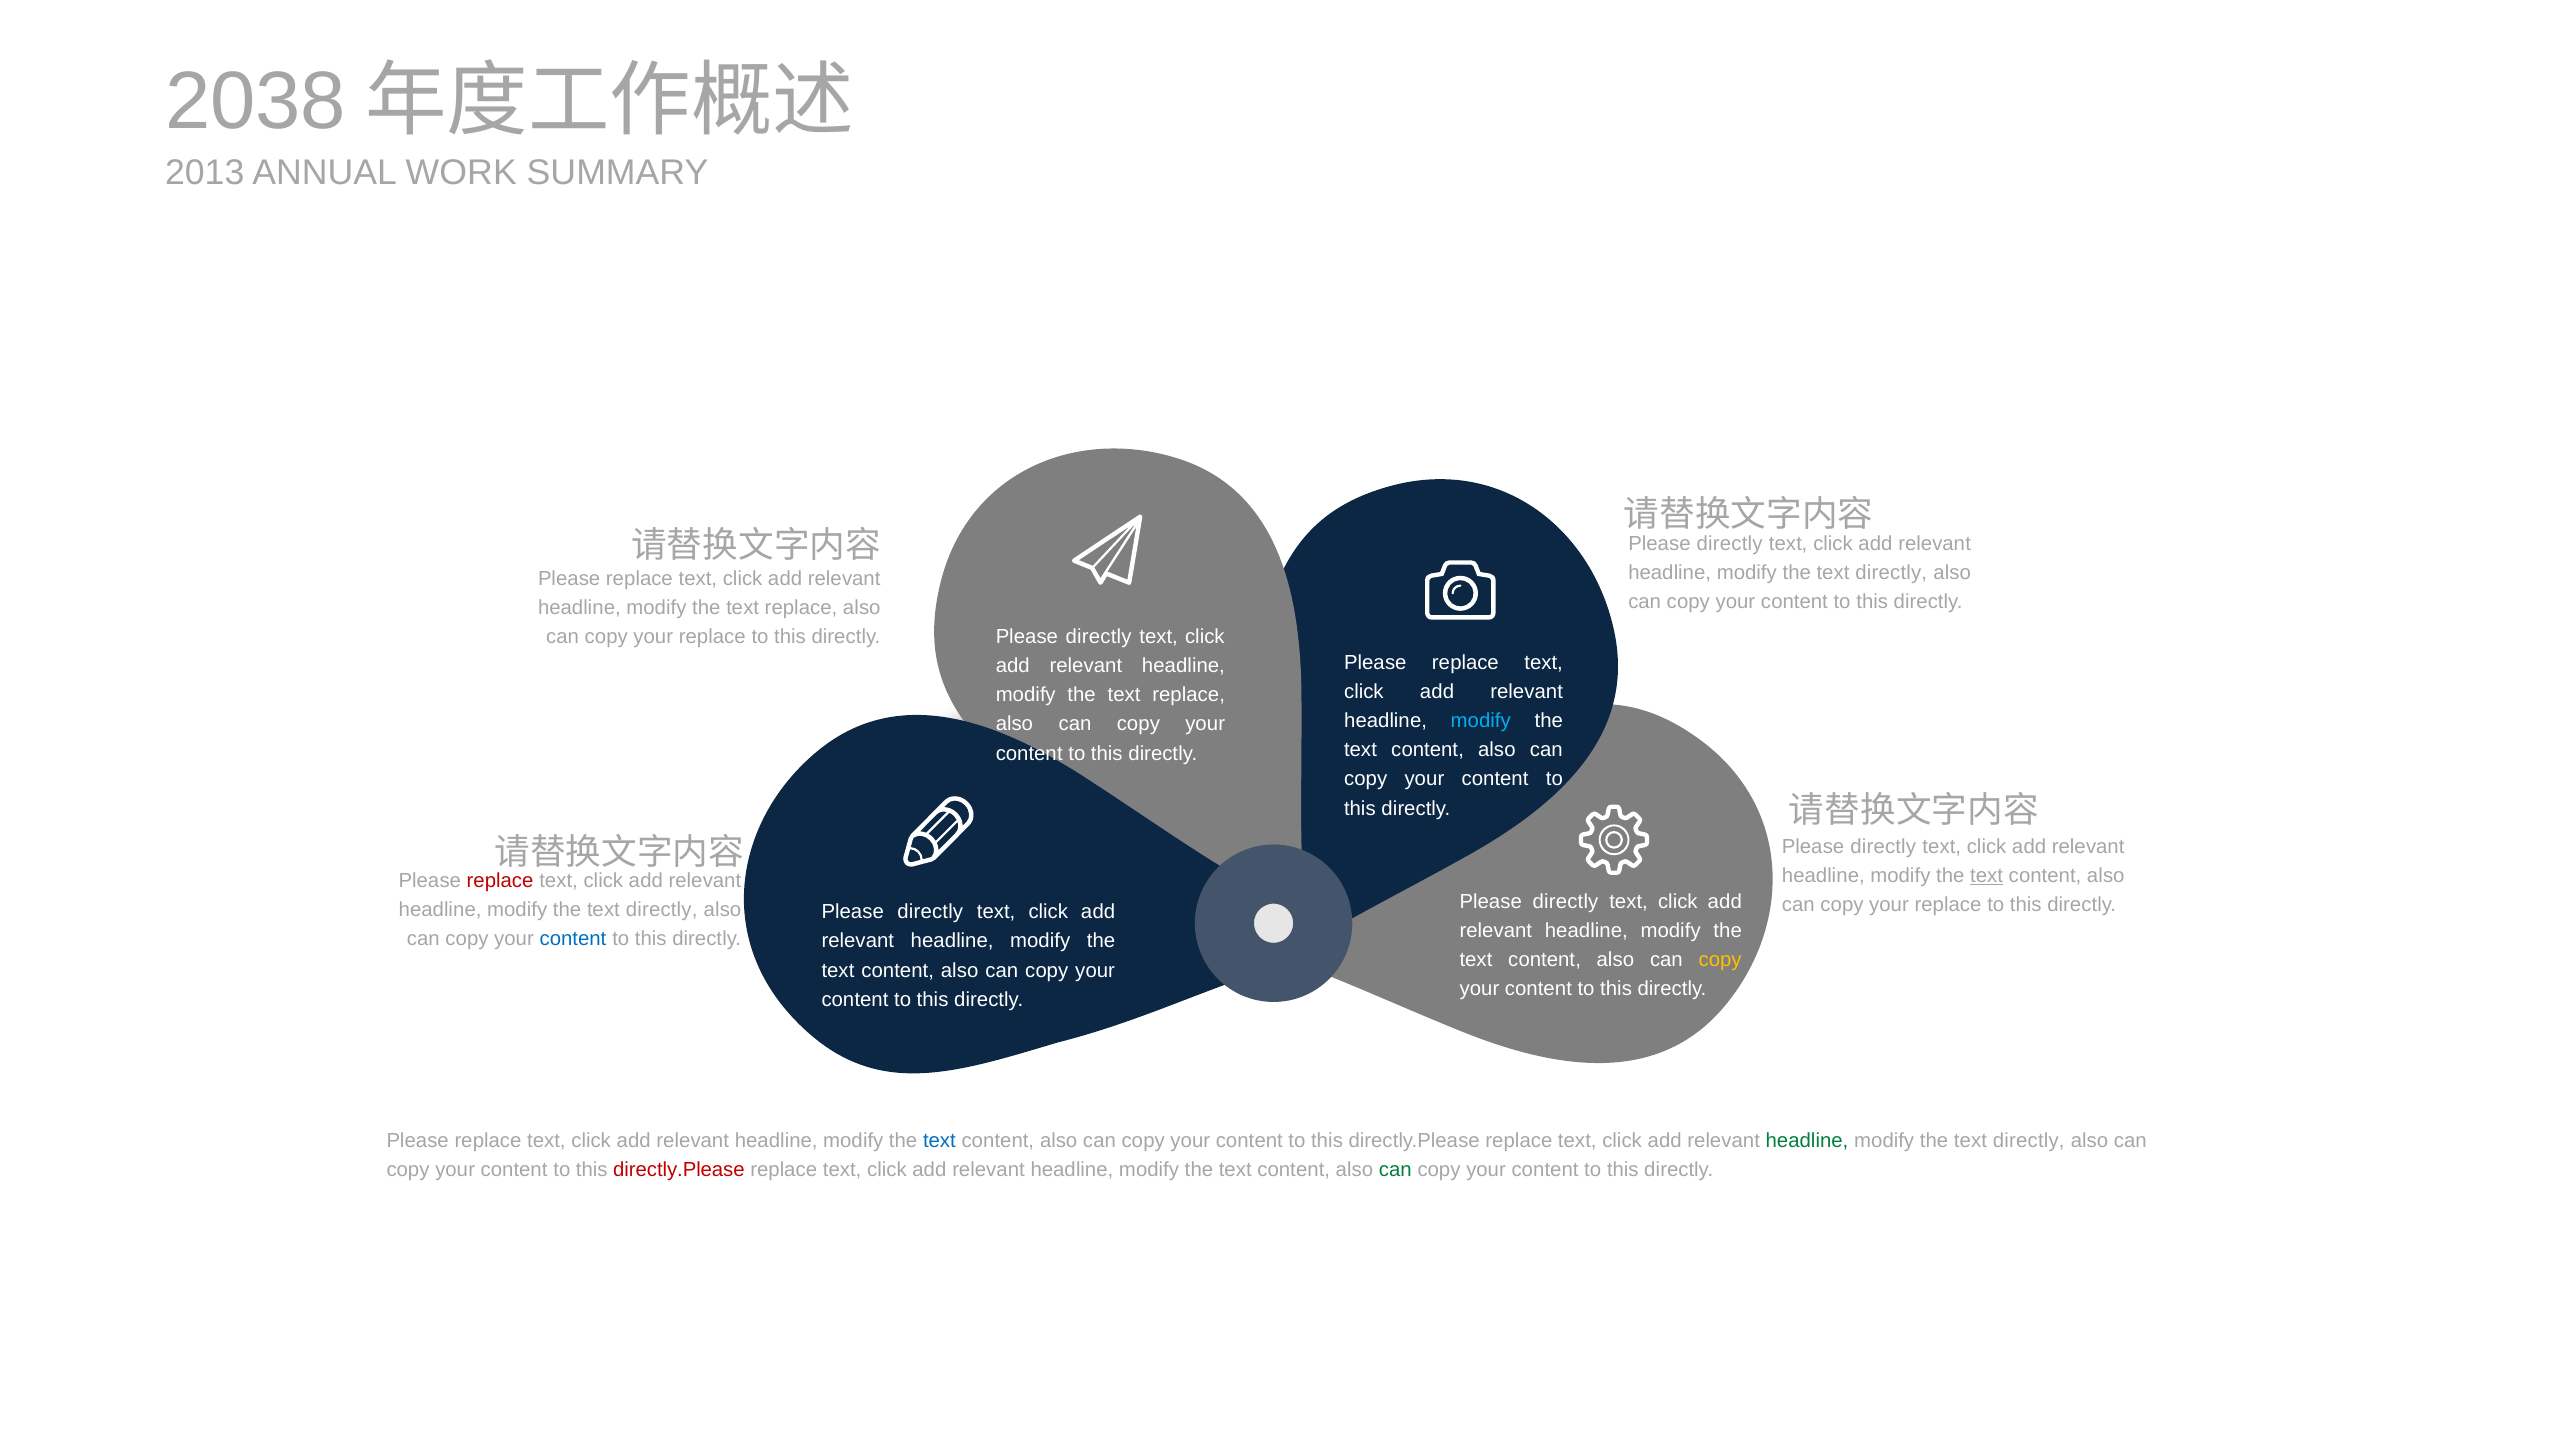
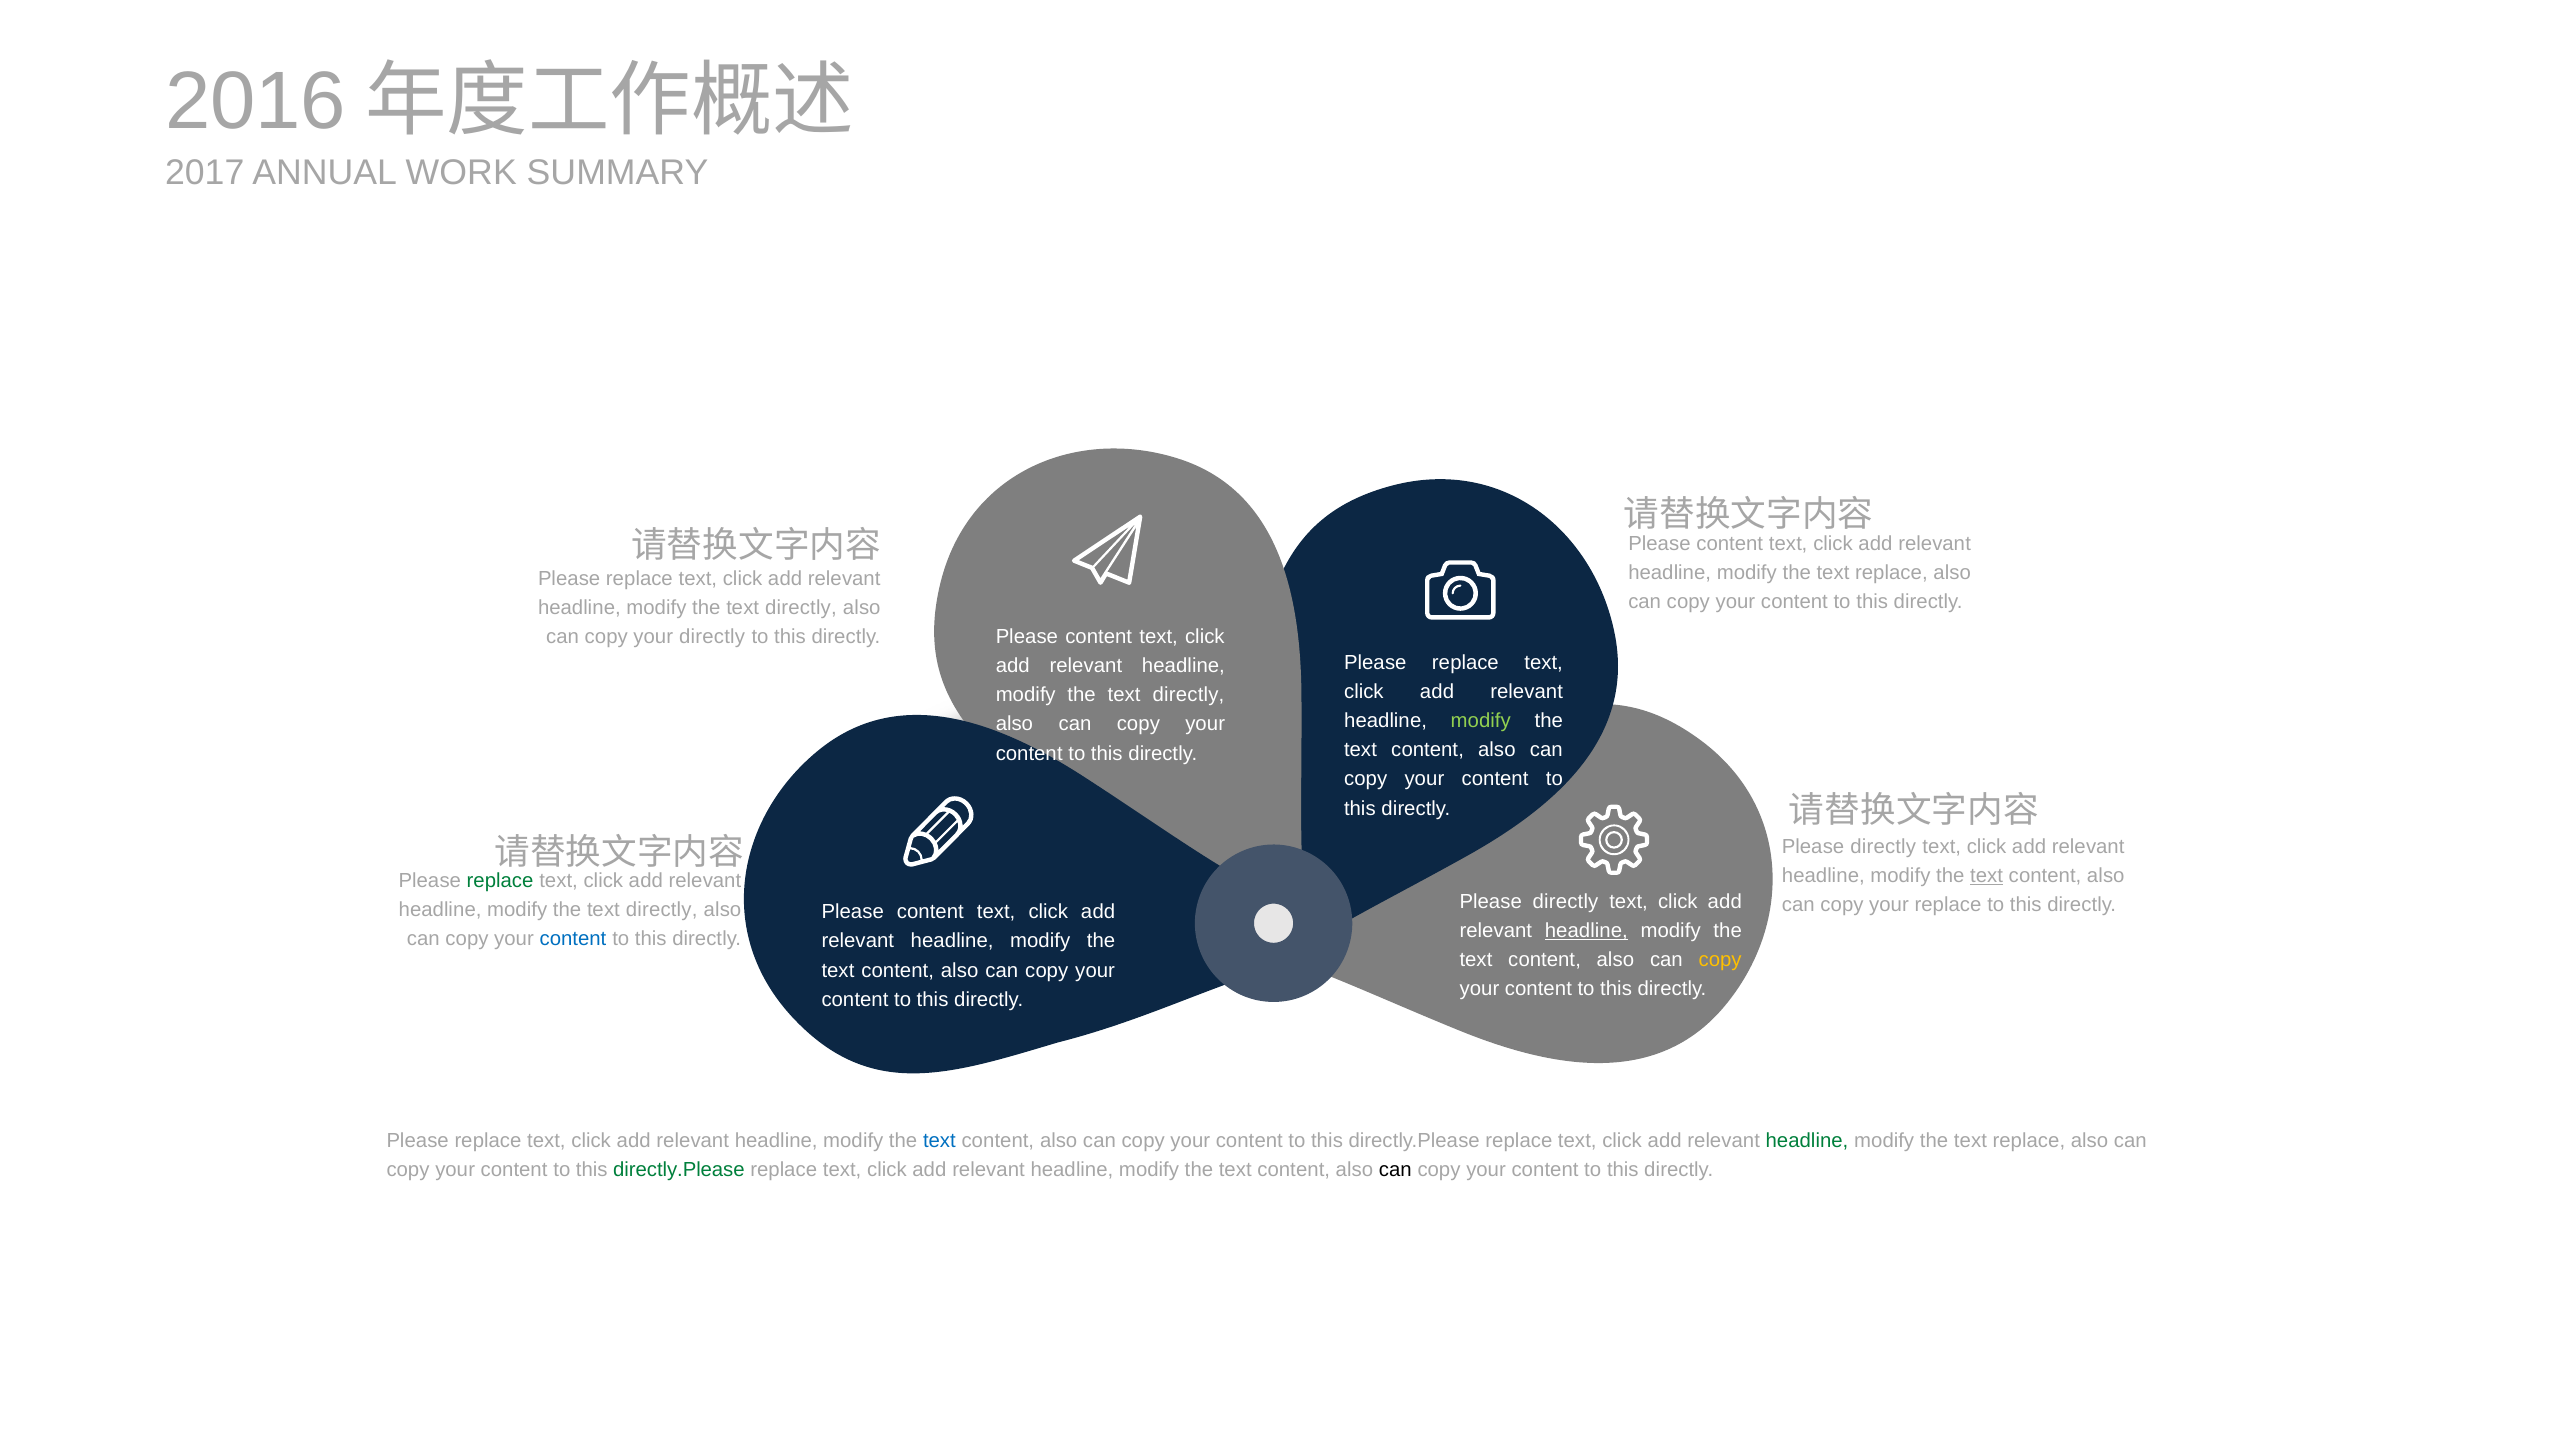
2038: 2038 -> 2016
2013: 2013 -> 2017
directly at (1730, 543): directly -> content
directly at (1891, 573): directly -> replace
replace at (801, 608): replace -> directly
directly at (1099, 636): directly -> content
replace at (712, 637): replace -> directly
replace at (1189, 695): replace -> directly
modify at (1481, 721) colour: light blue -> light green
replace at (500, 881) colour: red -> green
directly at (930, 912): directly -> content
headline at (1586, 931) underline: none -> present
directly at (2029, 1140): directly -> replace
directly.Please at (679, 1169) colour: red -> green
can at (1395, 1169) colour: green -> black
